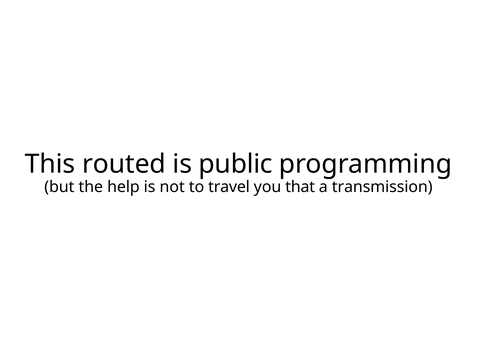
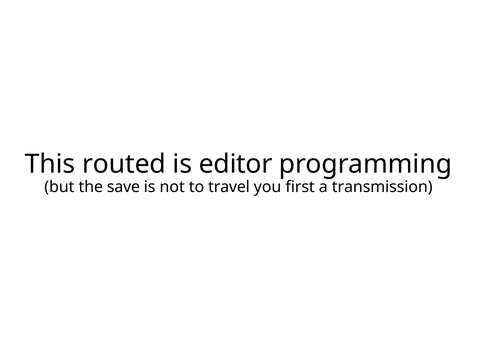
public: public -> editor
help: help -> save
that: that -> first
